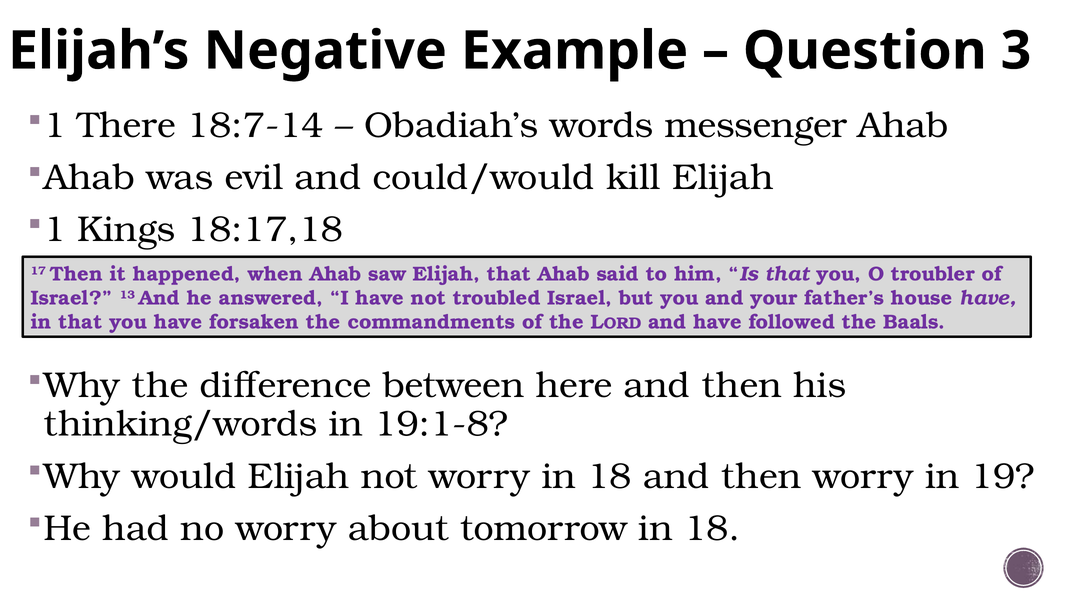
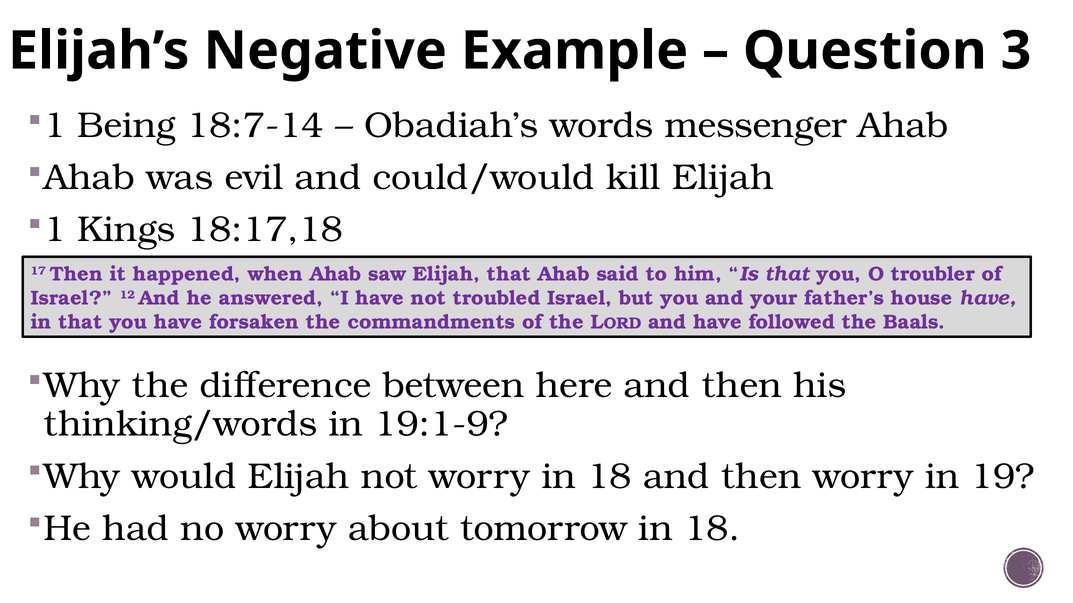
There: There -> Being
13: 13 -> 12
19:1-8: 19:1-8 -> 19:1-9
